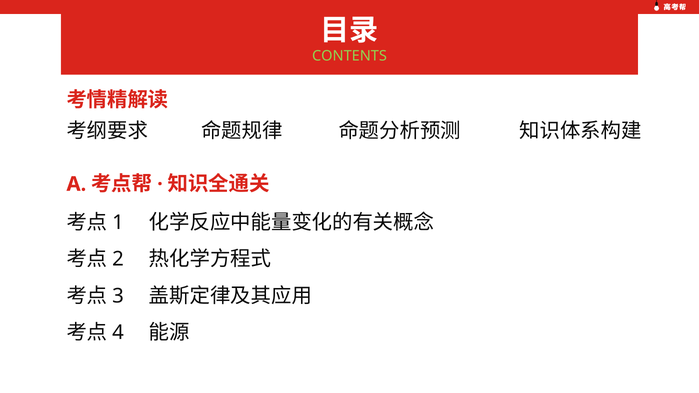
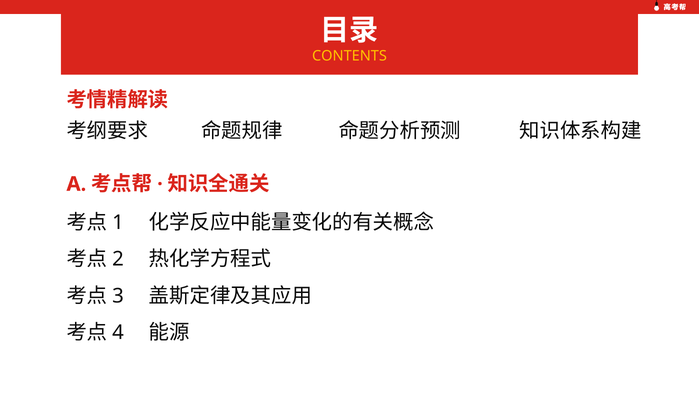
CONTENTS colour: light green -> yellow
